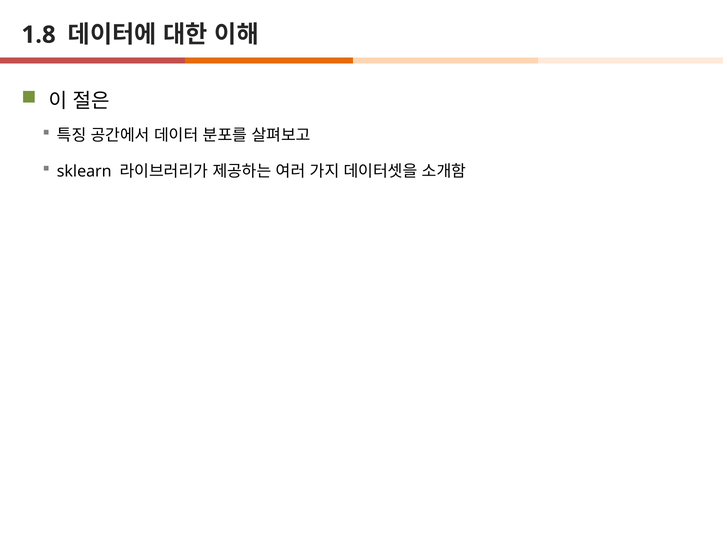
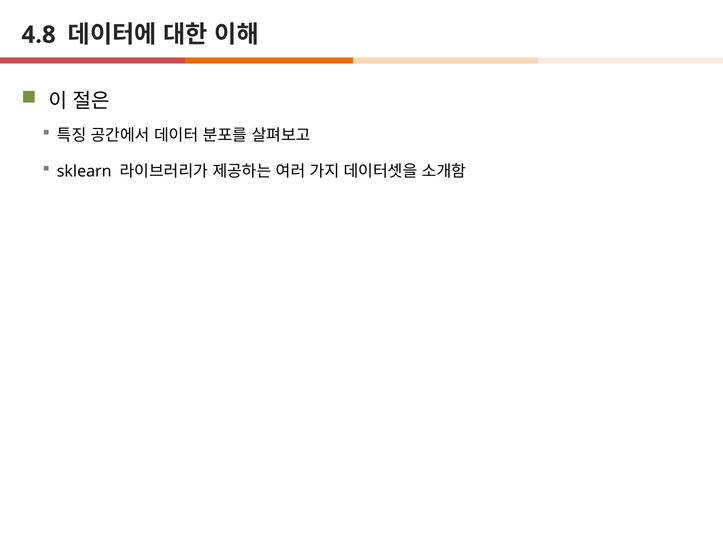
1.8: 1.8 -> 4.8
